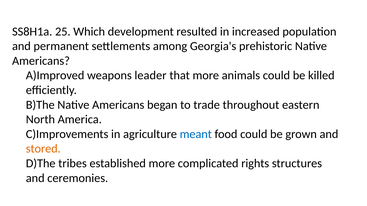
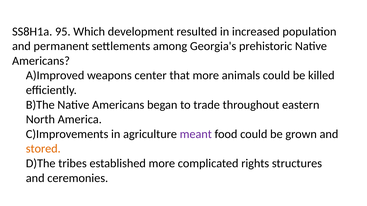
25: 25 -> 95
leader: leader -> center
meant colour: blue -> purple
